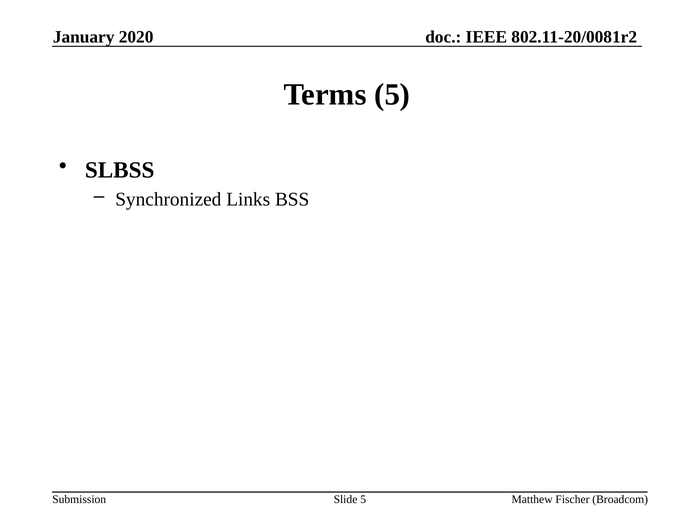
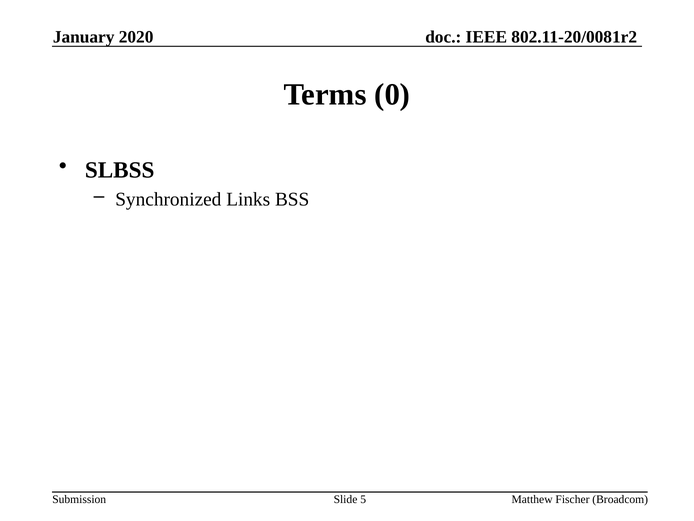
Terms 5: 5 -> 0
